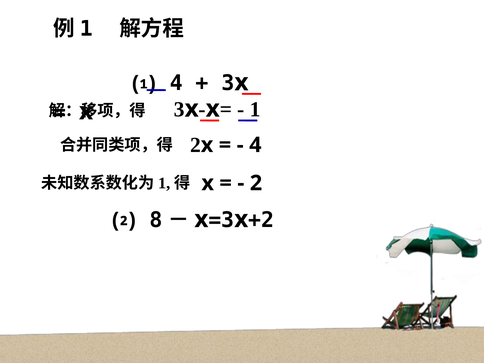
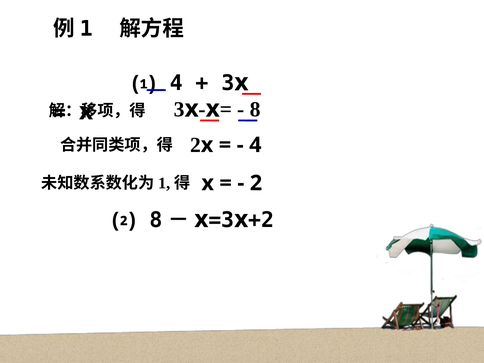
1: 1 -> 8
